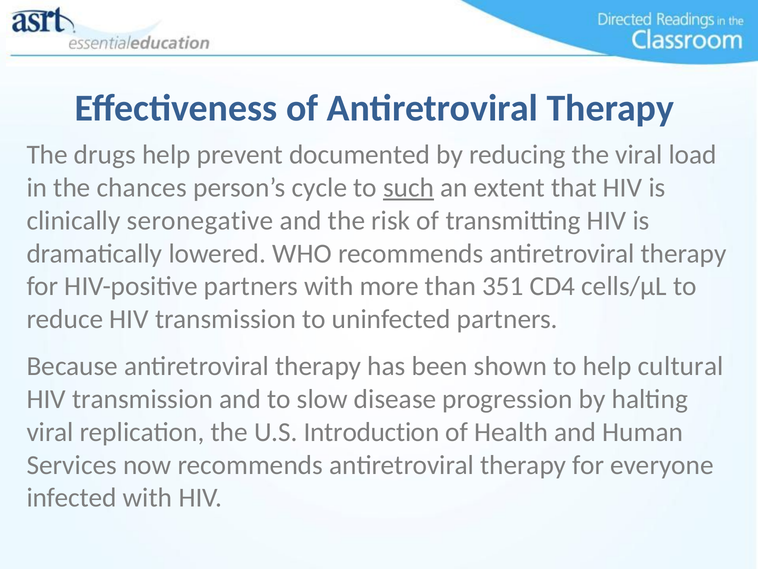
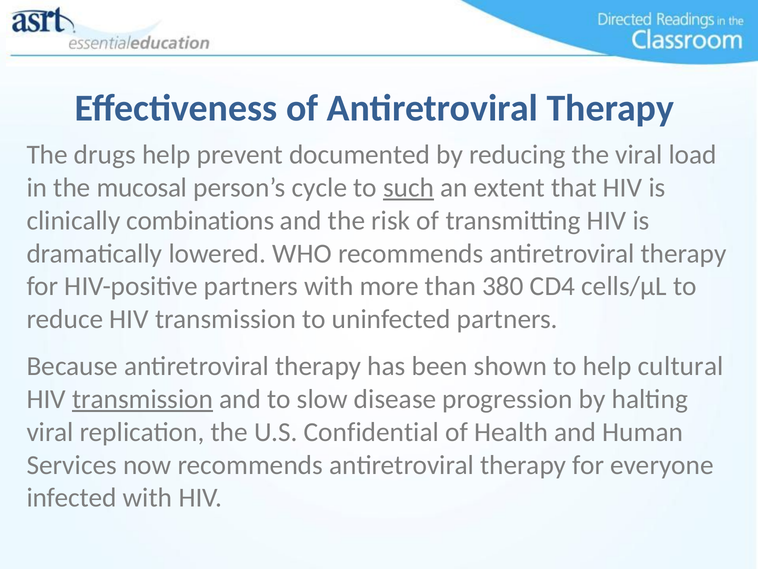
chances: chances -> mucosal
seronegative: seronegative -> combinations
351: 351 -> 380
transmission at (143, 399) underline: none -> present
Introduction: Introduction -> Confidential
